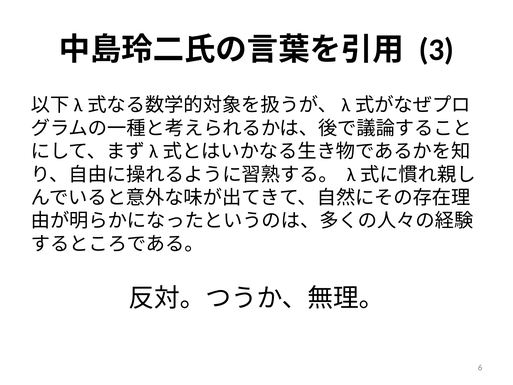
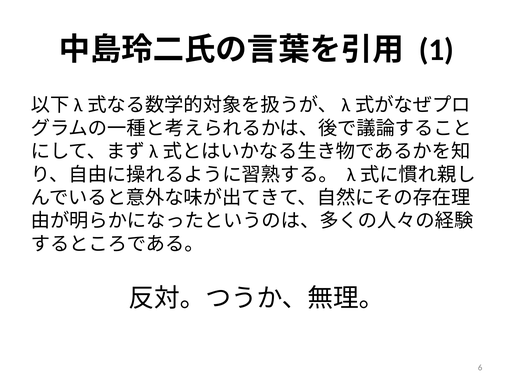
3: 3 -> 1
